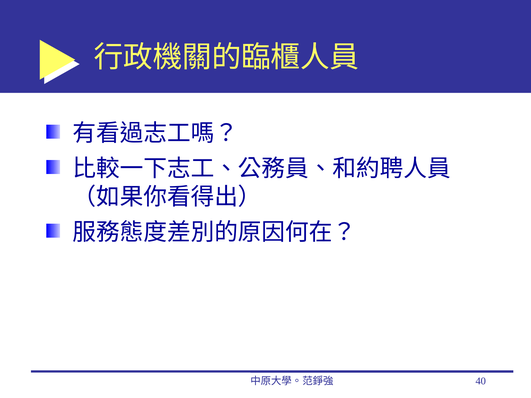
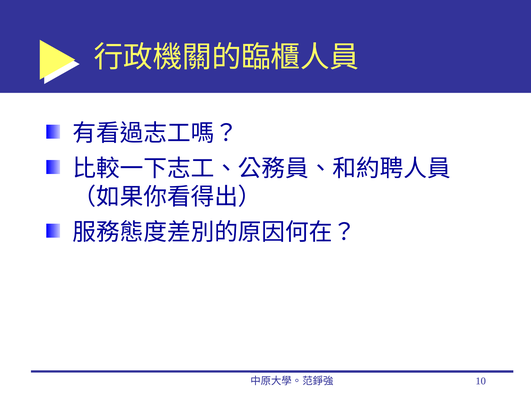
40: 40 -> 10
